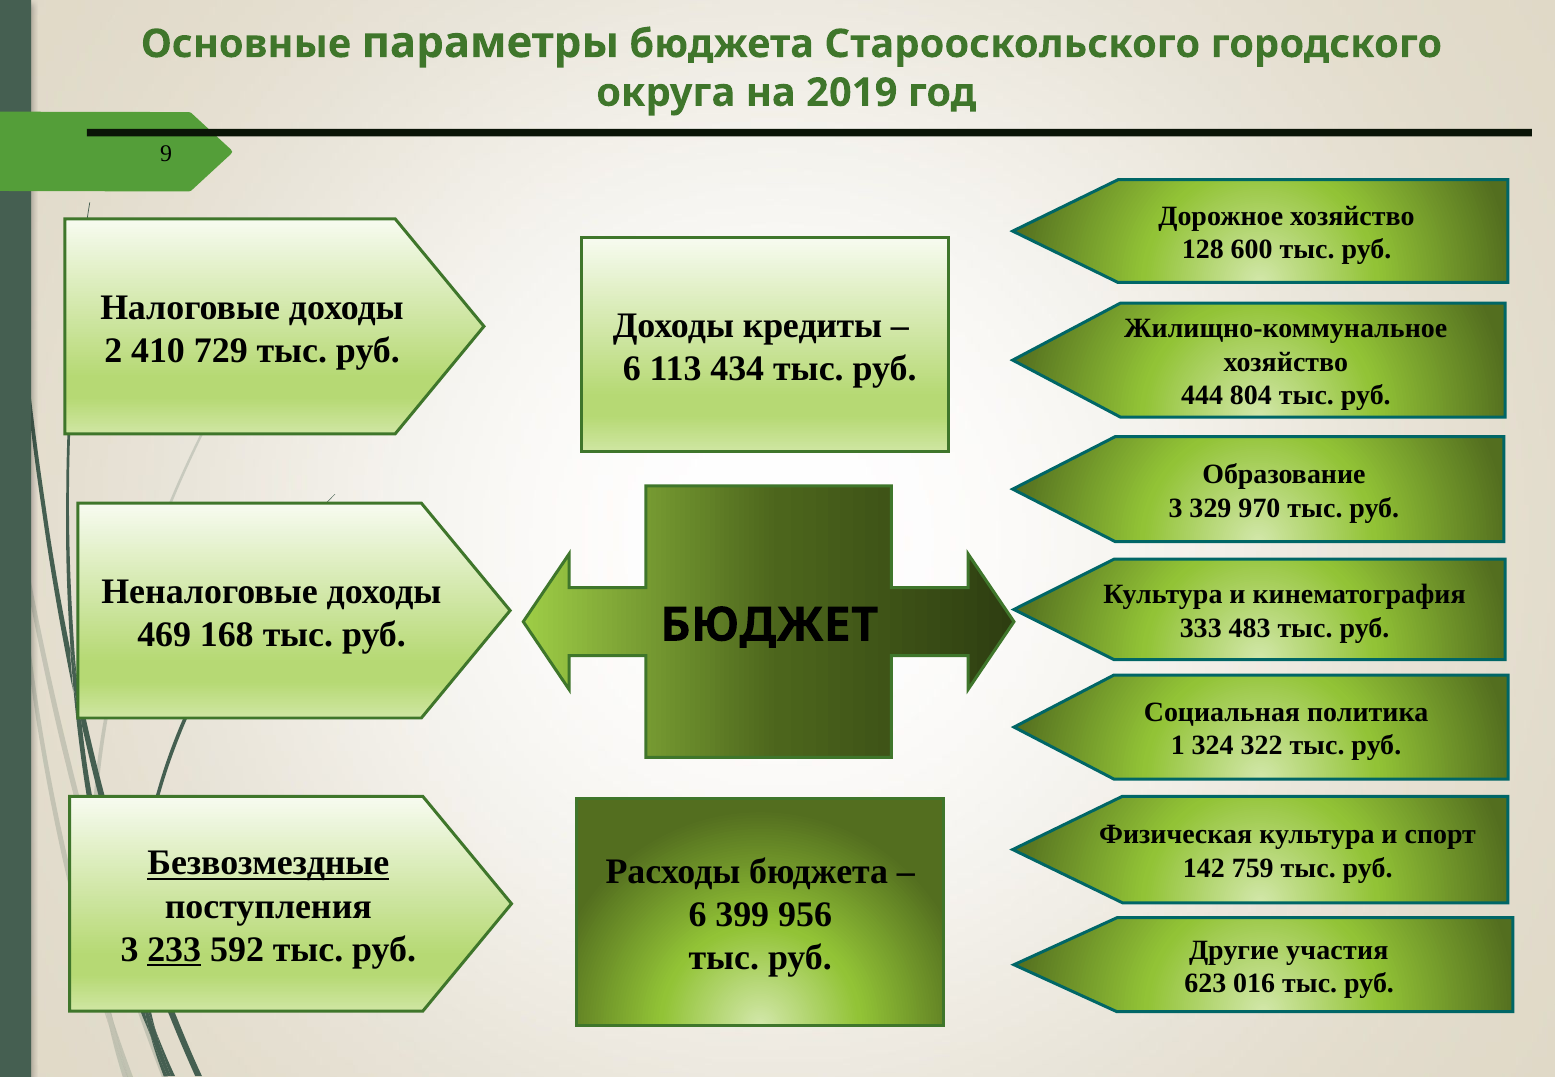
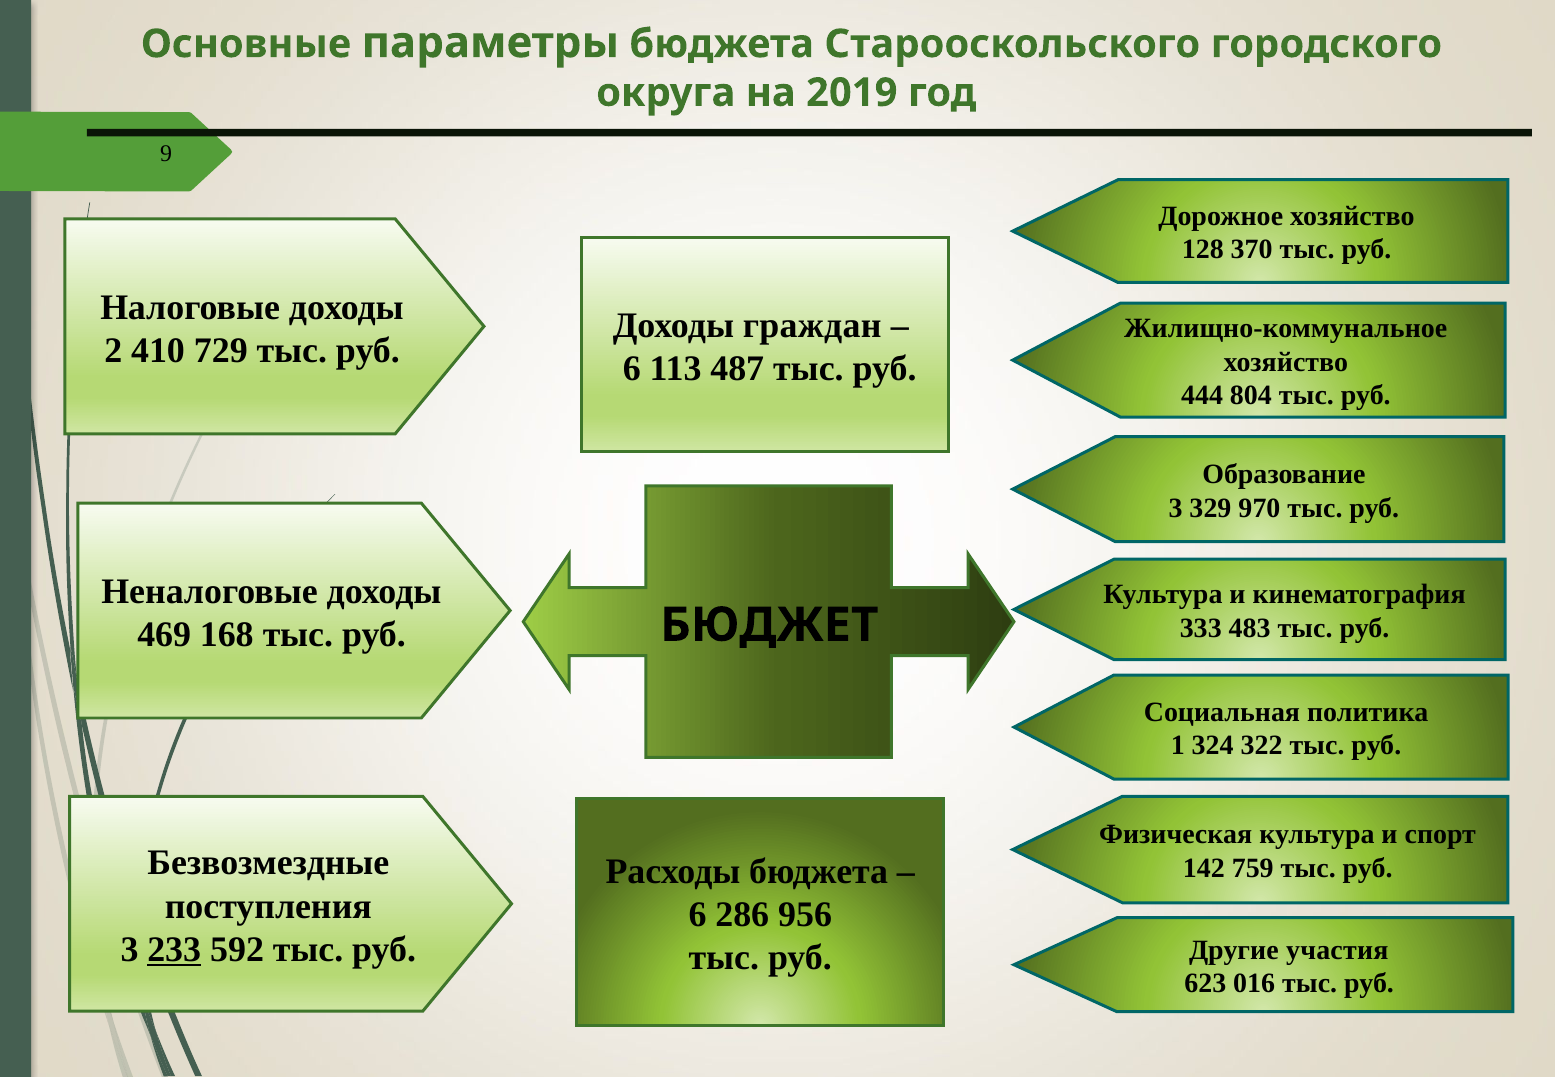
600: 600 -> 370
кредиты: кредиты -> граждан
434: 434 -> 487
Безвозмездные underline: present -> none
399: 399 -> 286
